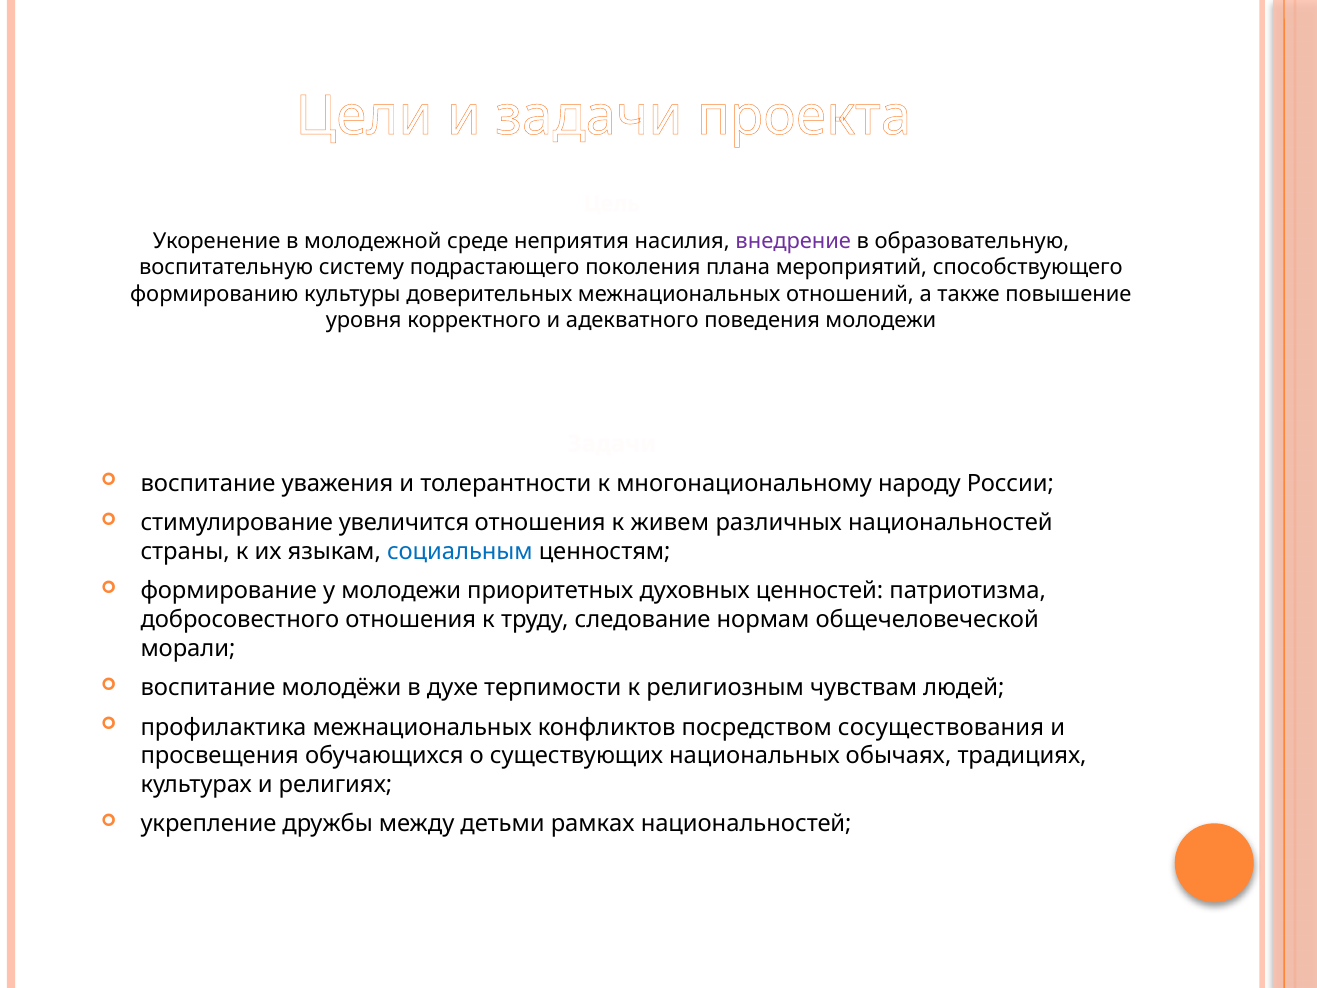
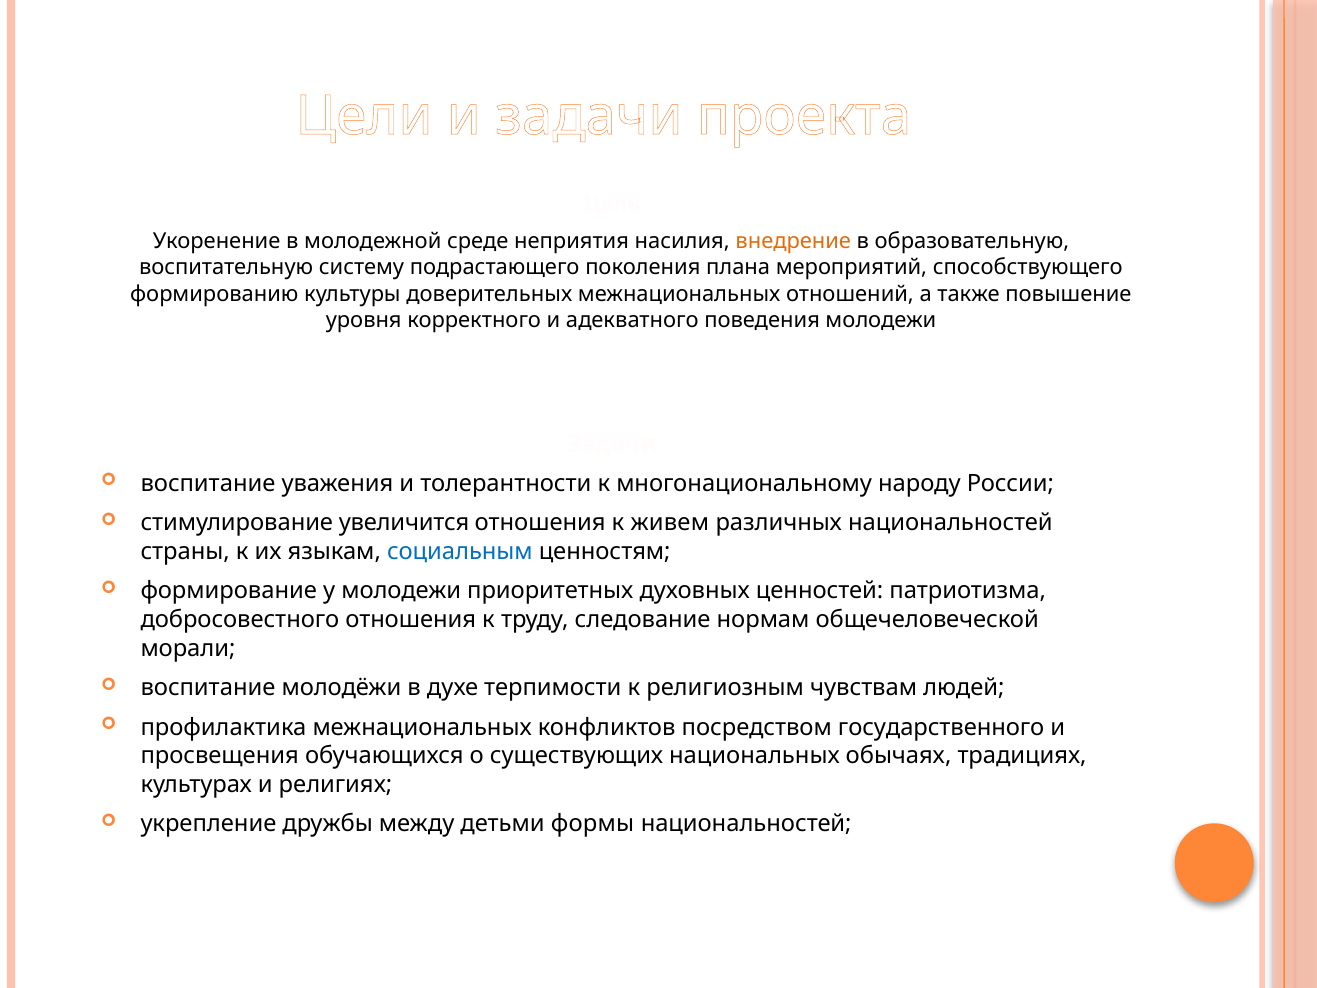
внедрение colour: purple -> orange
сосуществования: сосуществования -> государственного
рамках: рамках -> формы
